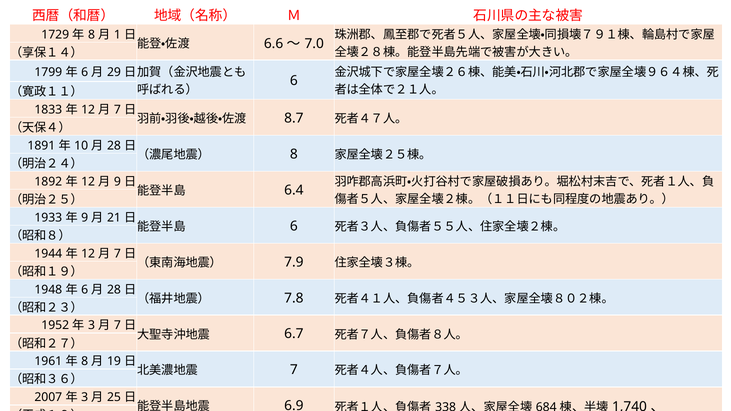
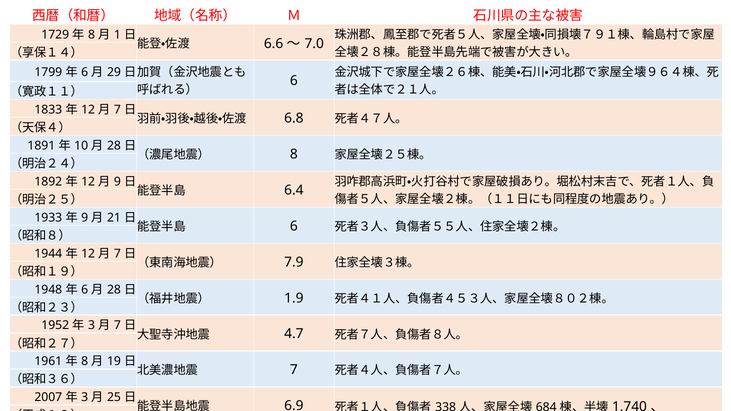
8.7: 8.7 -> 6.8
7.8: 7.8 -> 1.9
6.7: 6.7 -> 4.7
